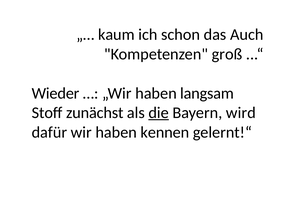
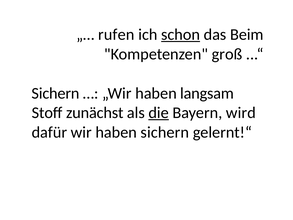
kaum: kaum -> rufen
schon underline: none -> present
Auch: Auch -> Beim
Wieder at (56, 93): Wieder -> Sichern
haben kennen: kennen -> sichern
